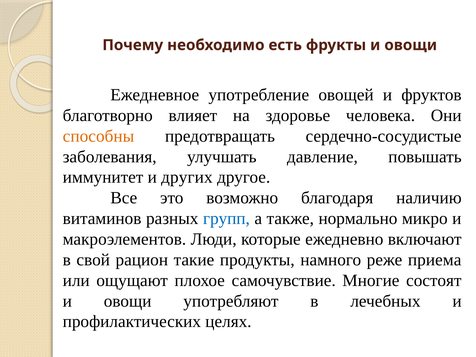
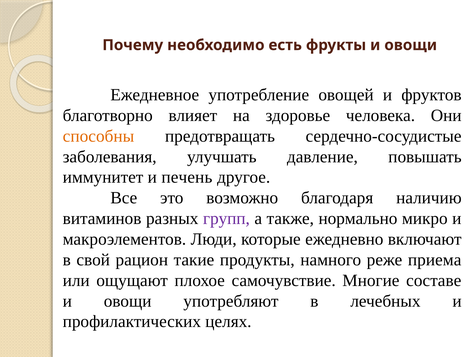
других: других -> печень
групп colour: blue -> purple
состоят: состоят -> составе
